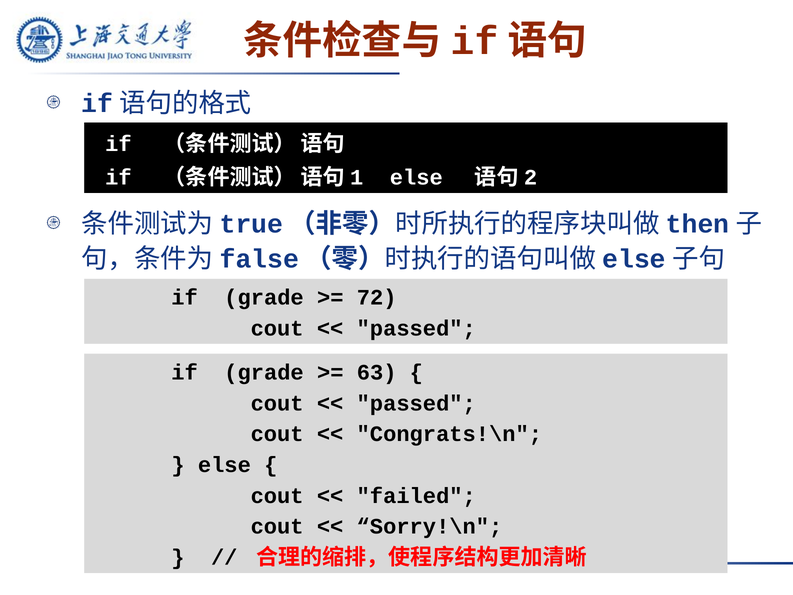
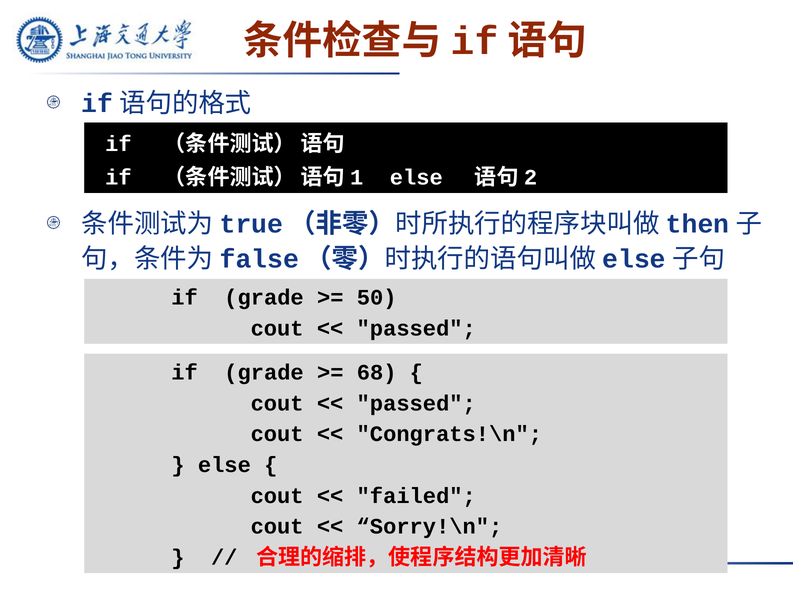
72: 72 -> 50
63: 63 -> 68
